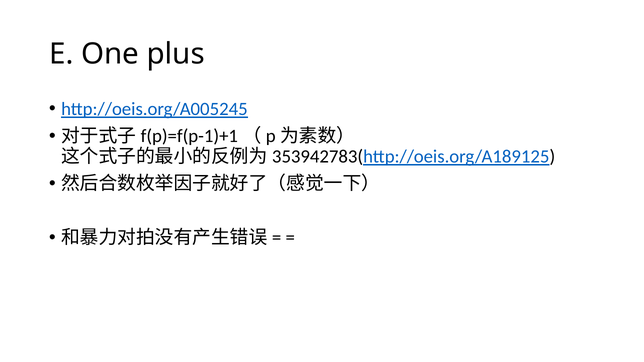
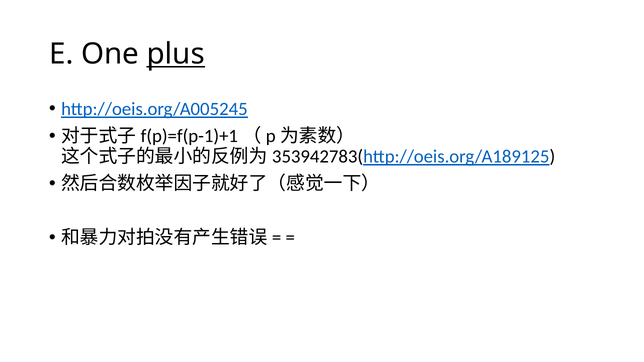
plus underline: none -> present
